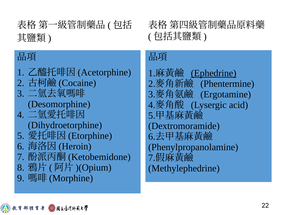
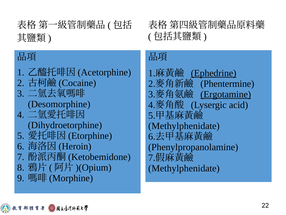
Ergotamine underline: none -> present
Dextromoramide at (184, 126): Dextromoramide -> Methylphenidate
Methylephedrine at (184, 168): Methylephedrine -> Methylphenidate
